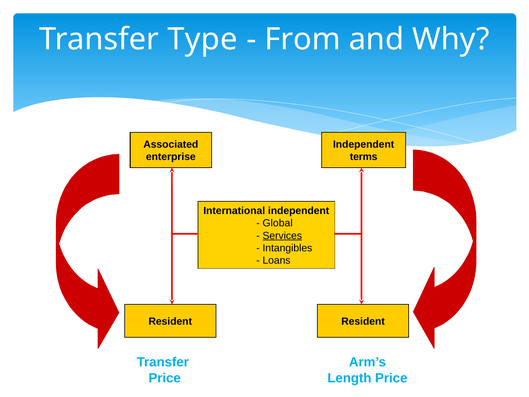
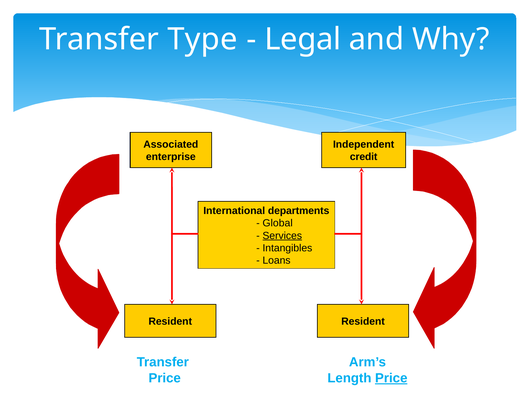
From: From -> Legal
terms: terms -> credit
International independent: independent -> departments
Price at (391, 378) underline: none -> present
